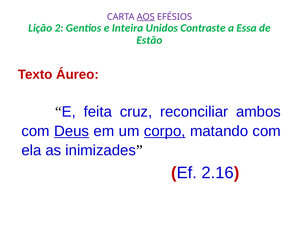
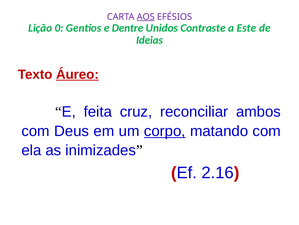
2: 2 -> 0
Inteira: Inteira -> Dentre
Essa: Essa -> Este
Estão: Estão -> Ideias
Áureo underline: none -> present
Deus underline: present -> none
